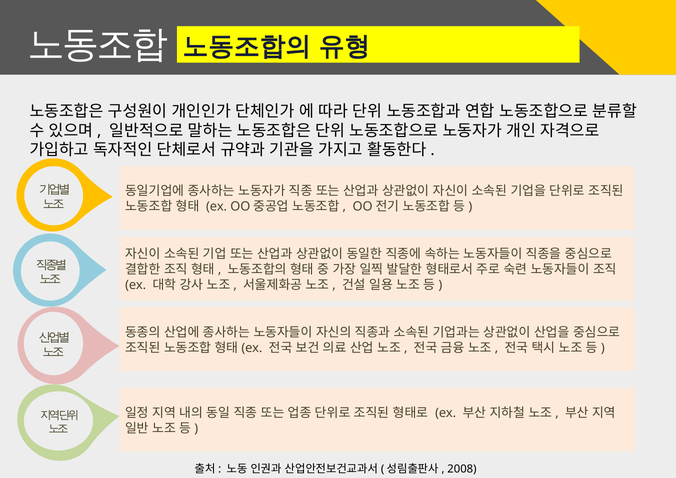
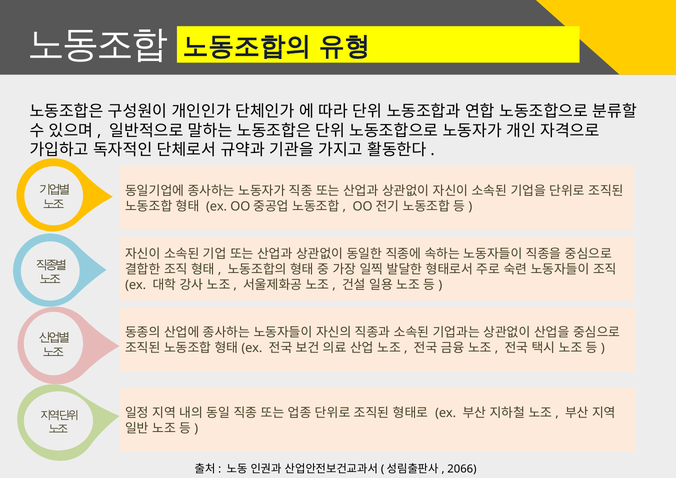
2008: 2008 -> 2066
